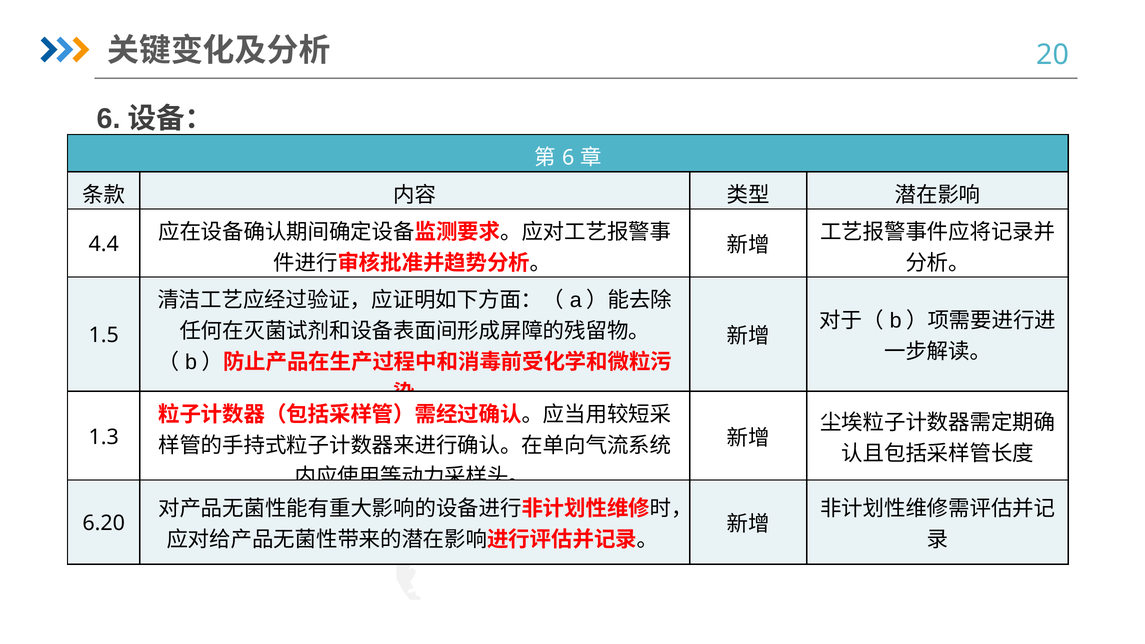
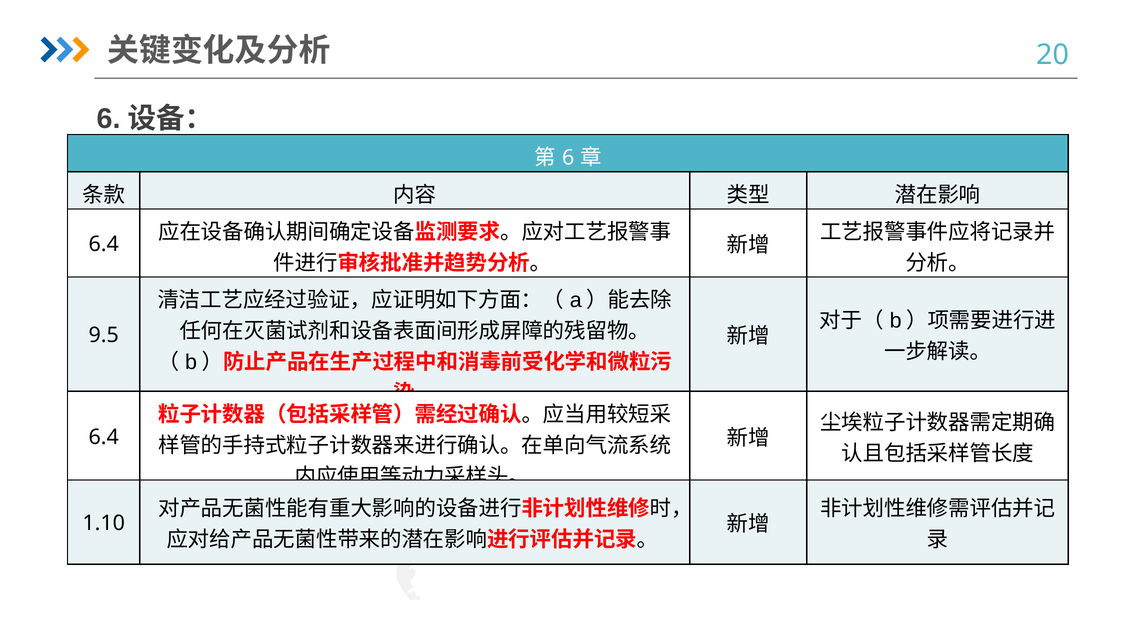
4.4 at (104, 244): 4.4 -> 6.4
1.5: 1.5 -> 9.5
1.3 at (104, 437): 1.3 -> 6.4
6.20: 6.20 -> 1.10
